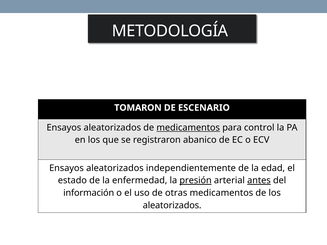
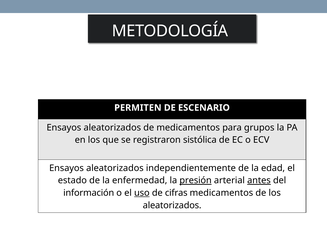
TOMARON: TOMARON -> PERMITEN
medicamentos at (188, 128) underline: present -> none
control: control -> grupos
abanico: abanico -> sistólica
uso underline: none -> present
otras: otras -> cifras
